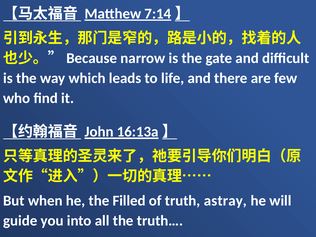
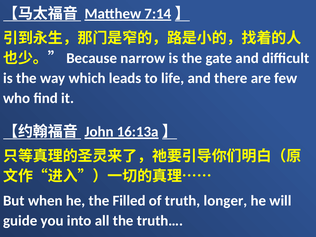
astray: astray -> longer
